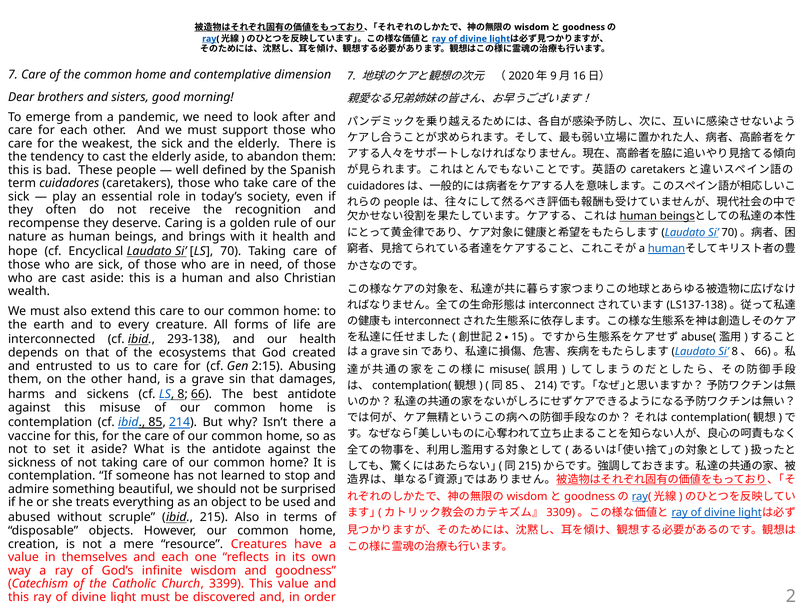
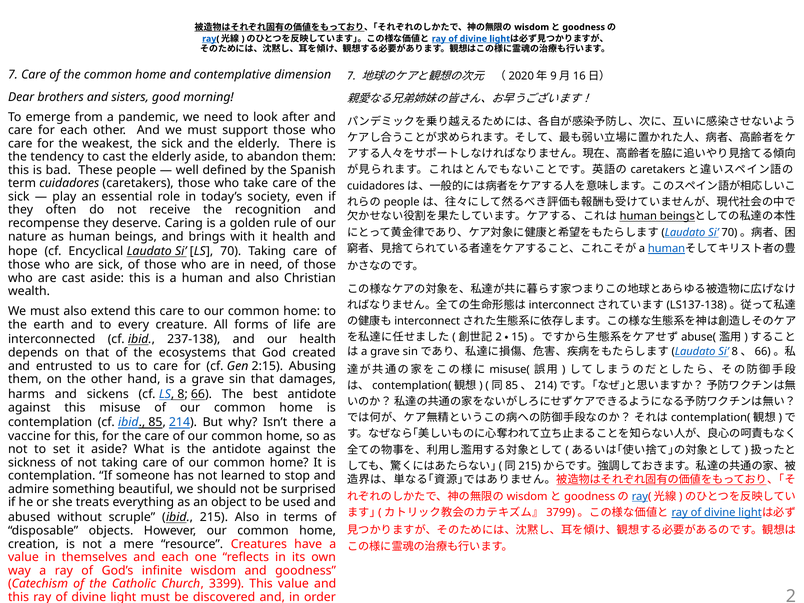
293-138: 293-138 -> 237-138
3309: 3309 -> 3799
